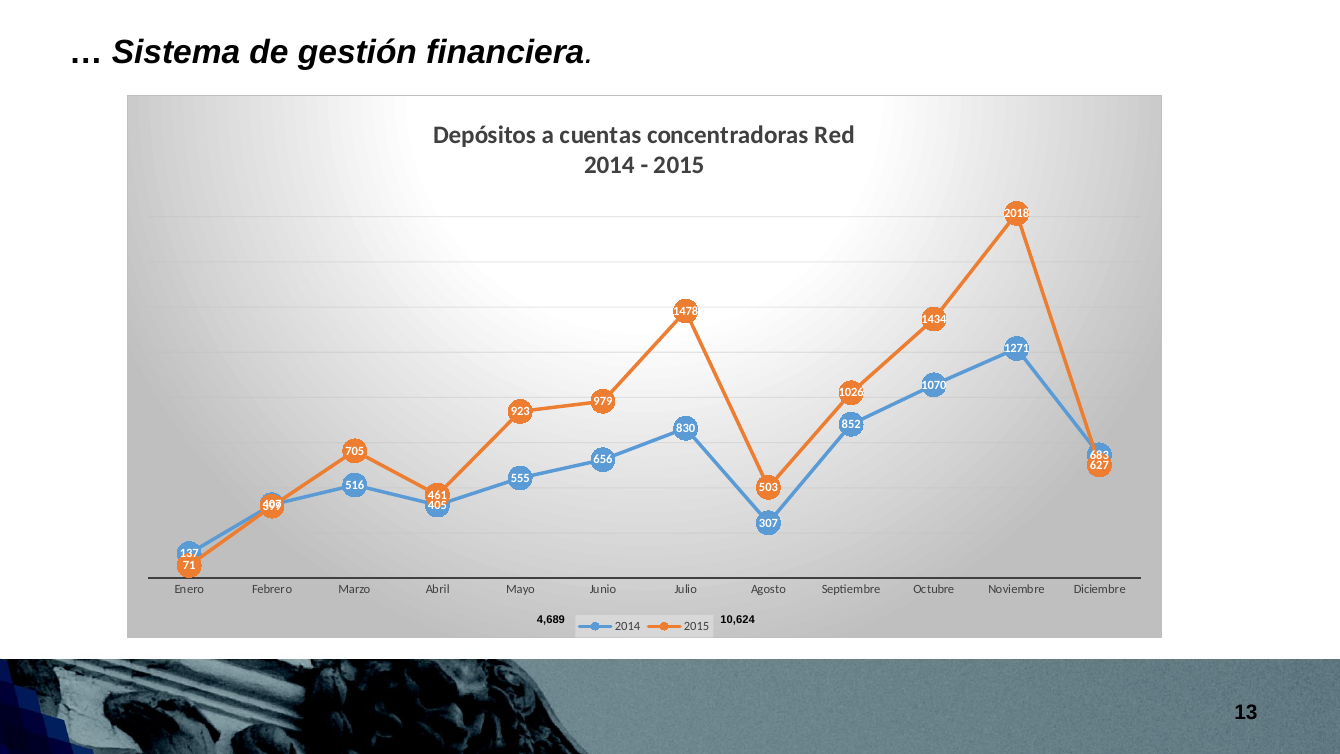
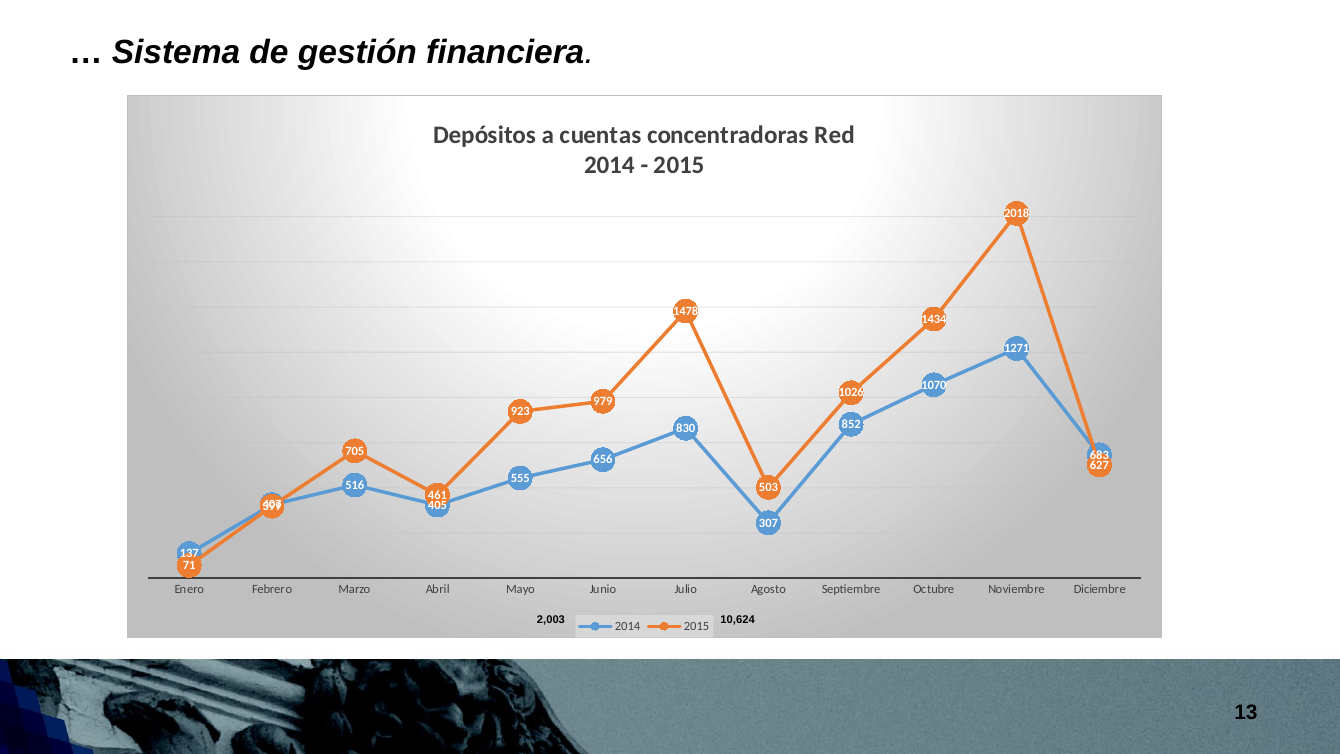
4,689: 4,689 -> 2,003
